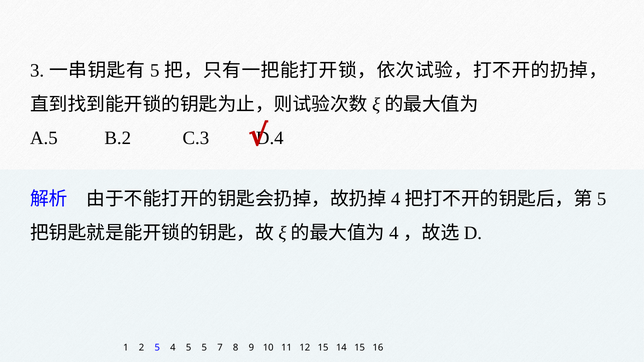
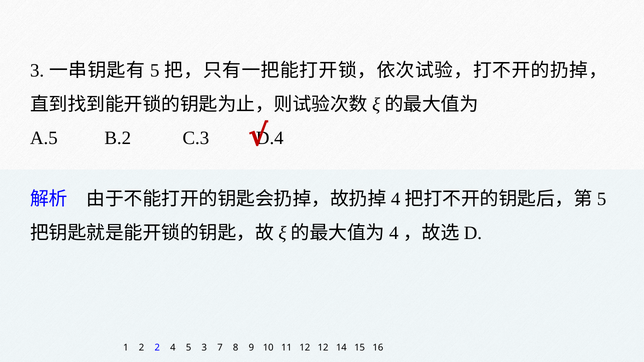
2 5: 5 -> 2
5 5: 5 -> 3
12 15: 15 -> 12
